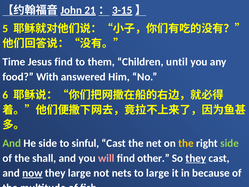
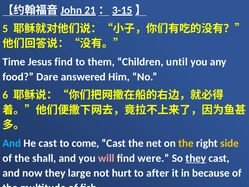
With: With -> Dare
And at (12, 143) colour: light green -> light blue
He side: side -> cast
sinful: sinful -> come
side at (230, 143) colour: light green -> yellow
other: other -> were
now underline: present -> none
nets: nets -> hurt
to large: large -> after
